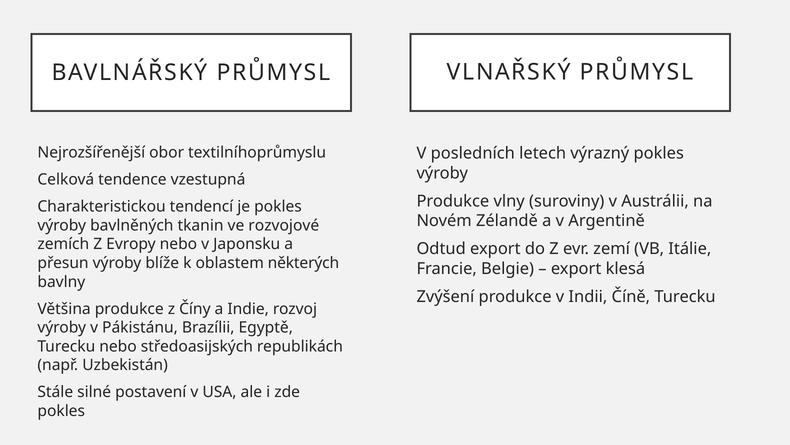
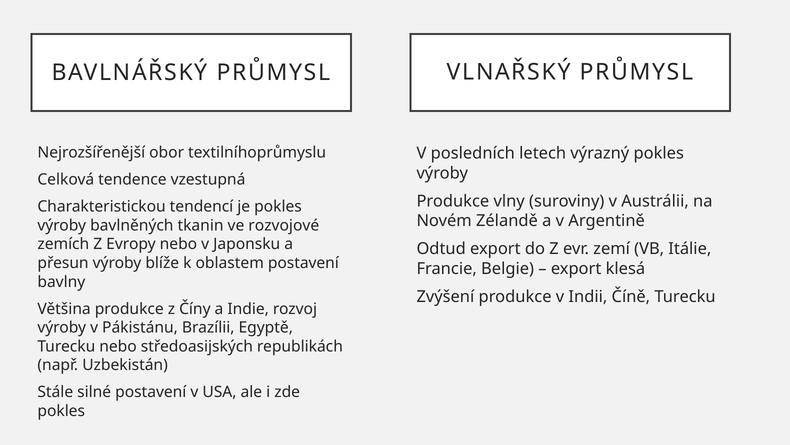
oblastem některých: některých -> postavení
